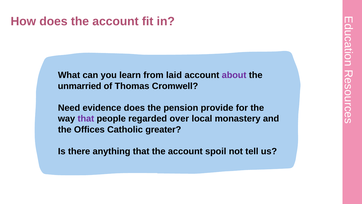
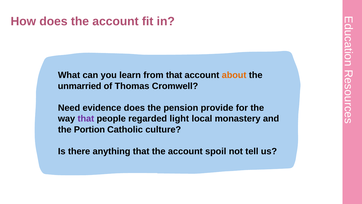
from laid: laid -> that
about colour: purple -> orange
over: over -> light
Offices: Offices -> Portion
greater: greater -> culture
